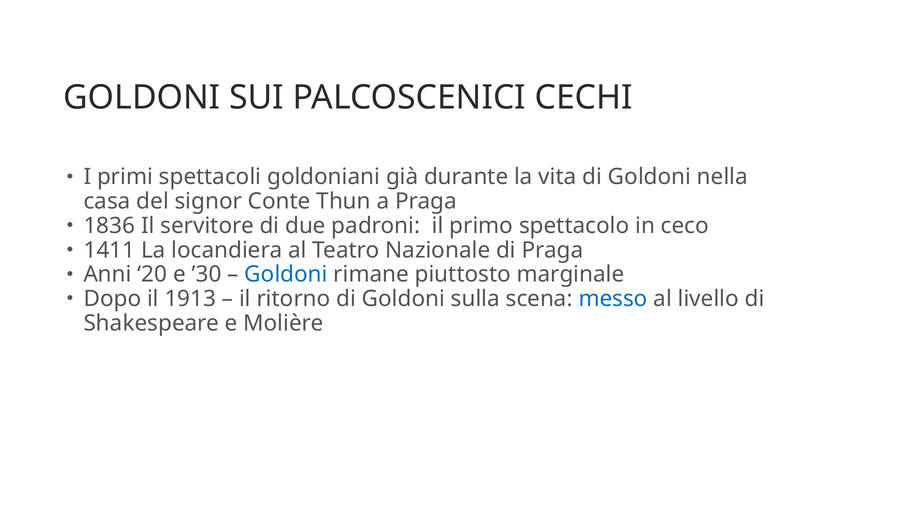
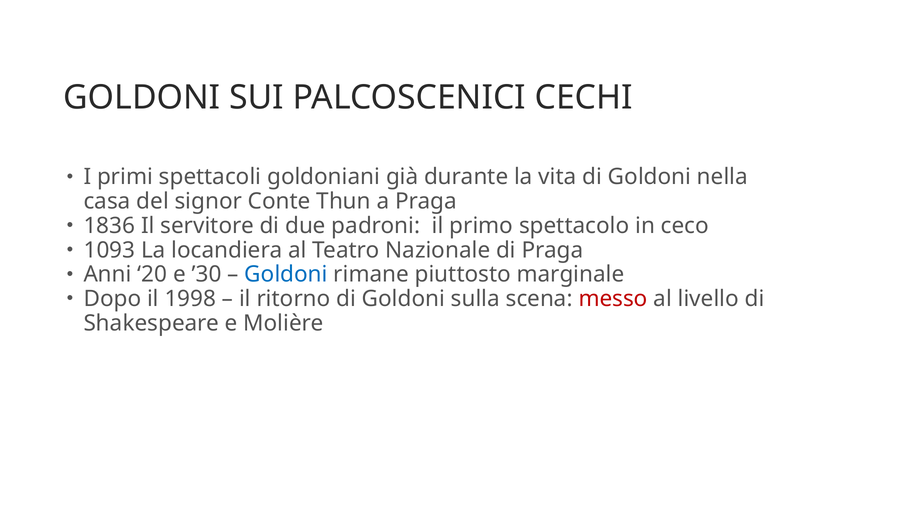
1411: 1411 -> 1093
1913: 1913 -> 1998
messo colour: blue -> red
